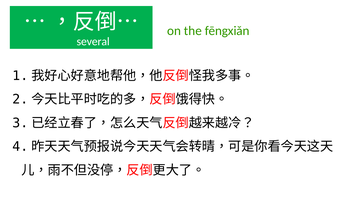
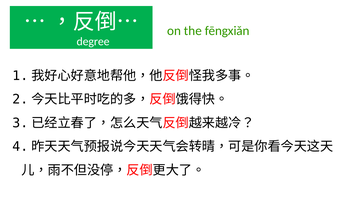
several: several -> degree
